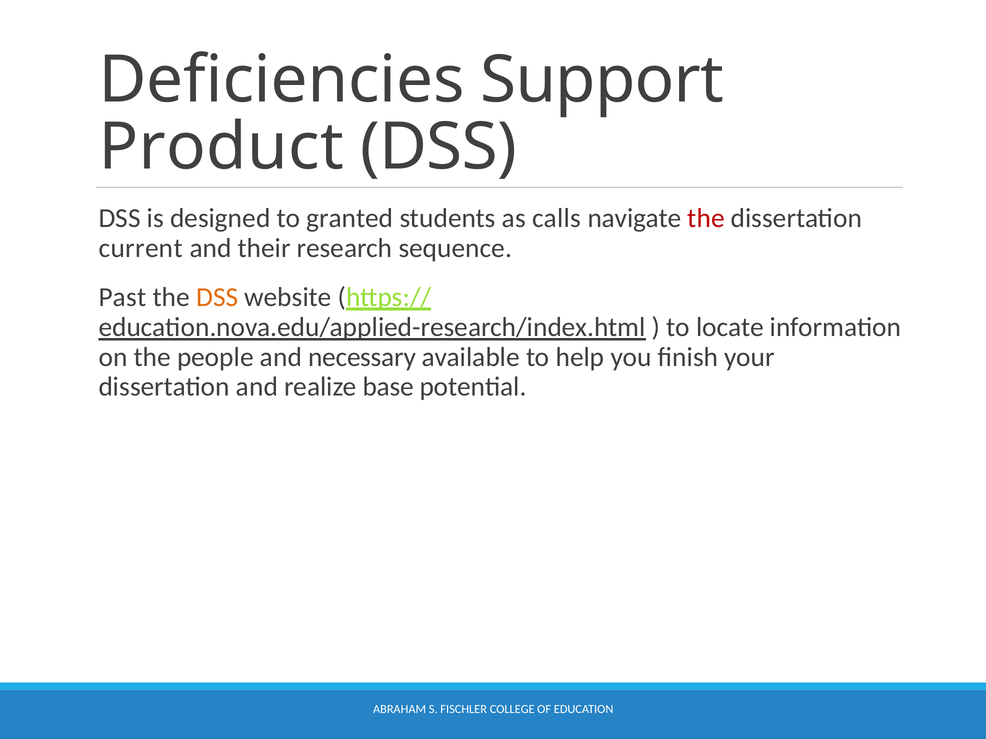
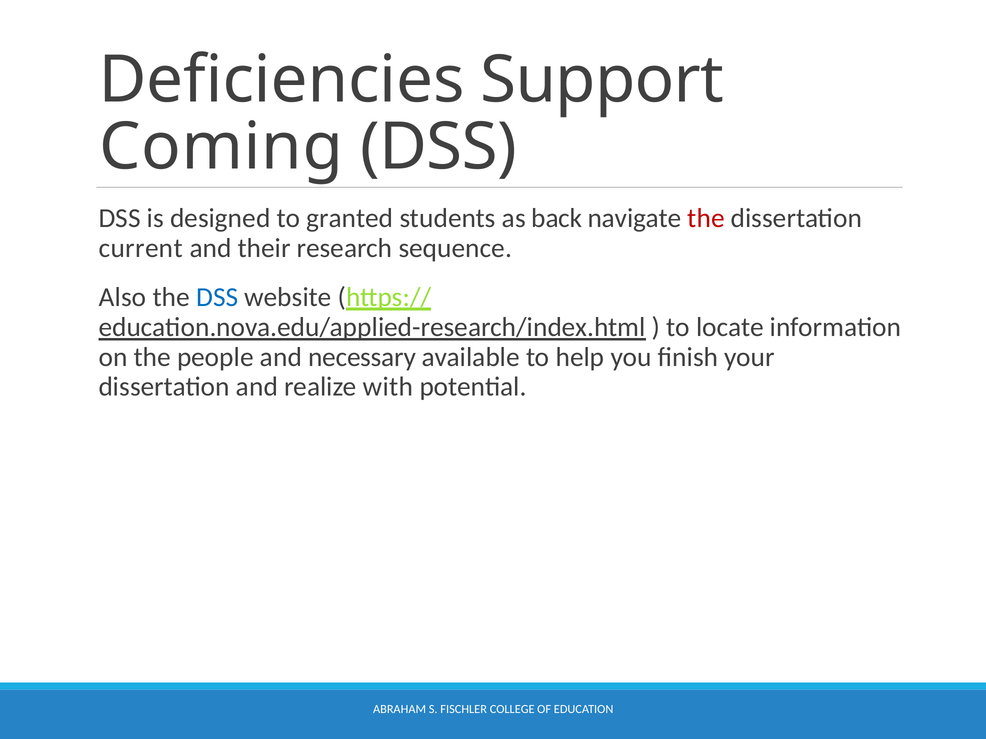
Product: Product -> Coming
calls: calls -> back
Past: Past -> Also
DSS at (217, 297) colour: orange -> blue
base: base -> with
